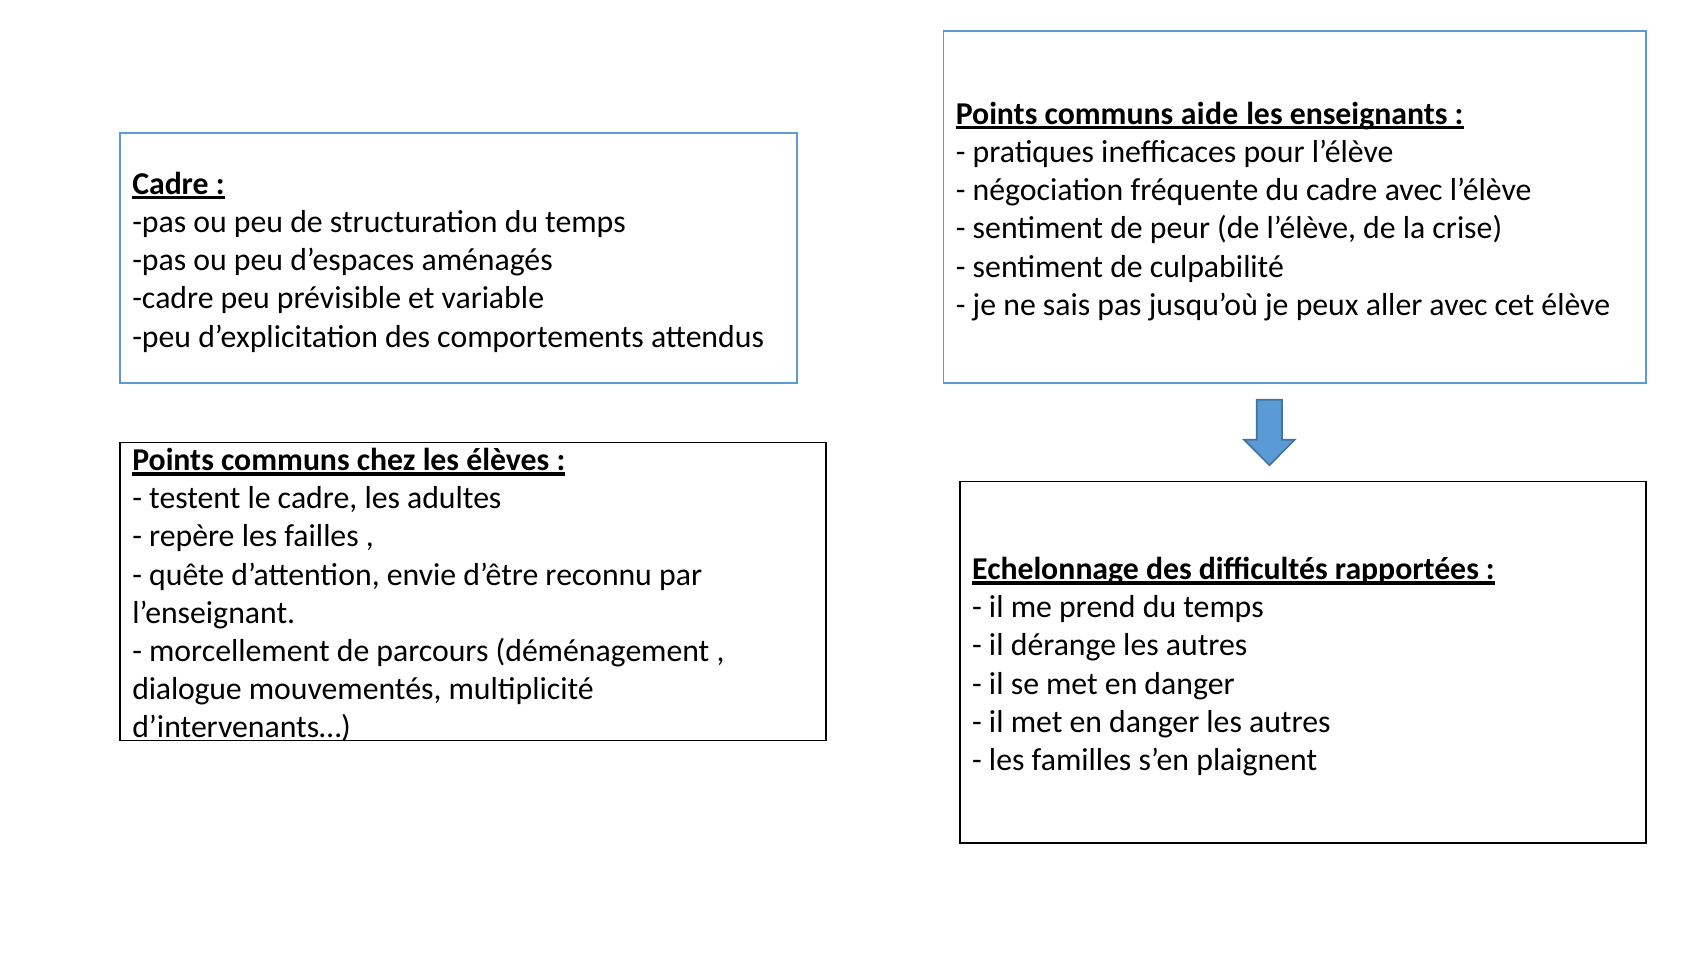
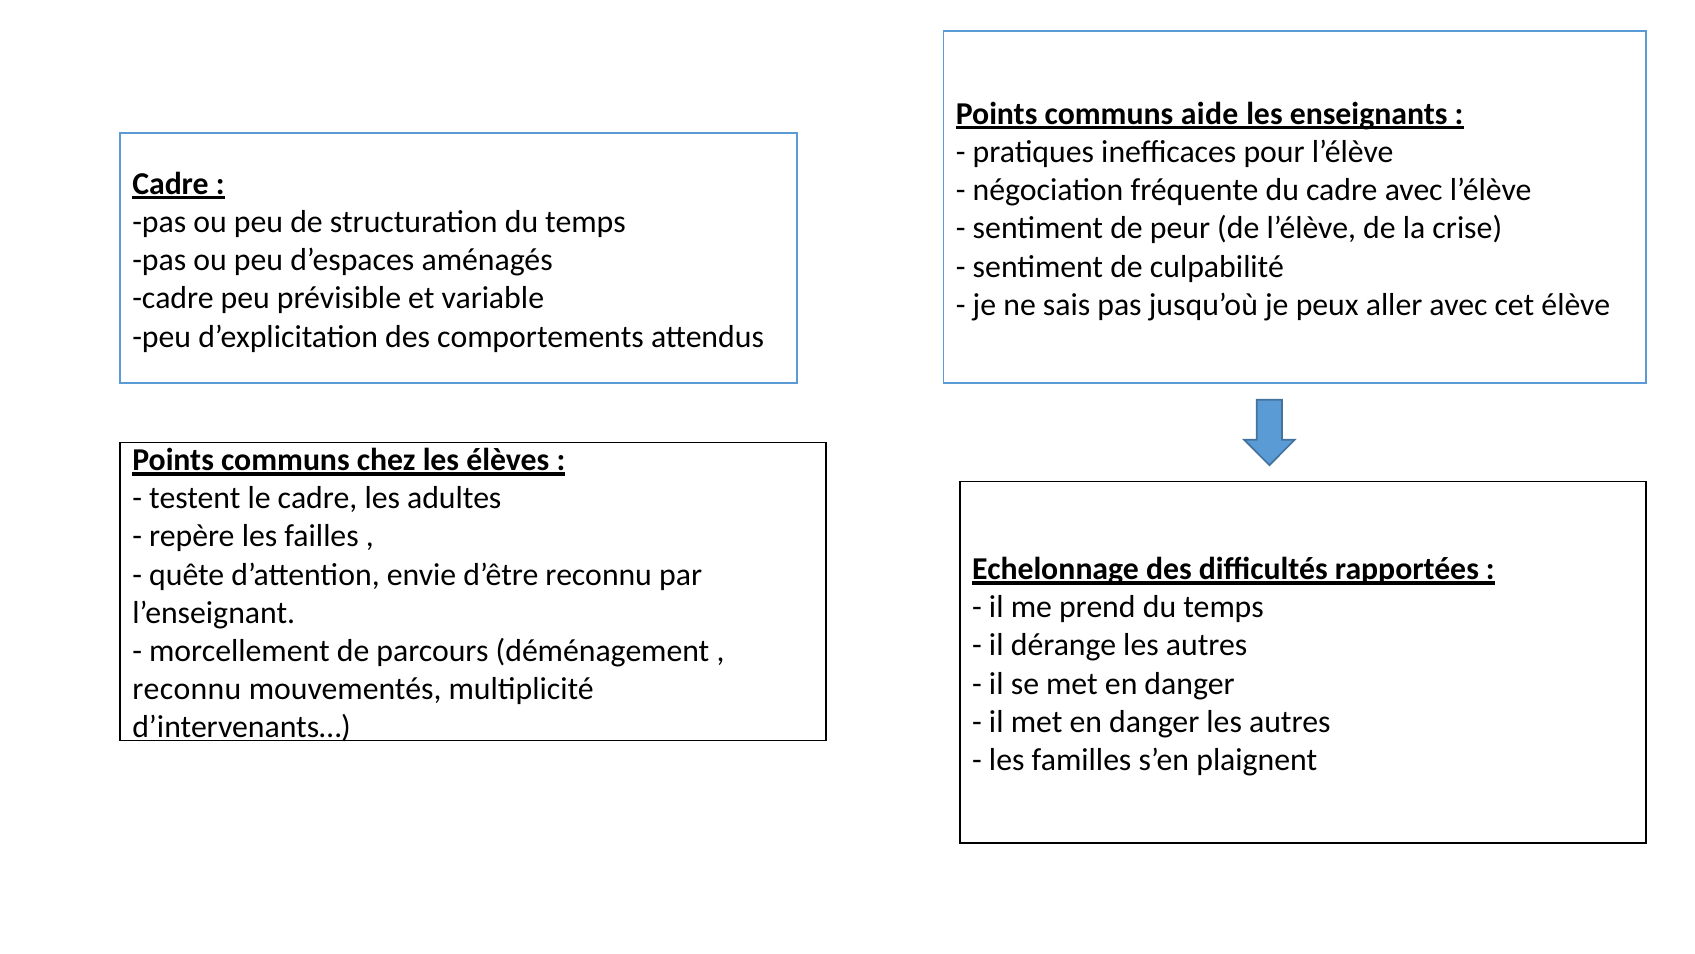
dialogue at (187, 689): dialogue -> reconnu
